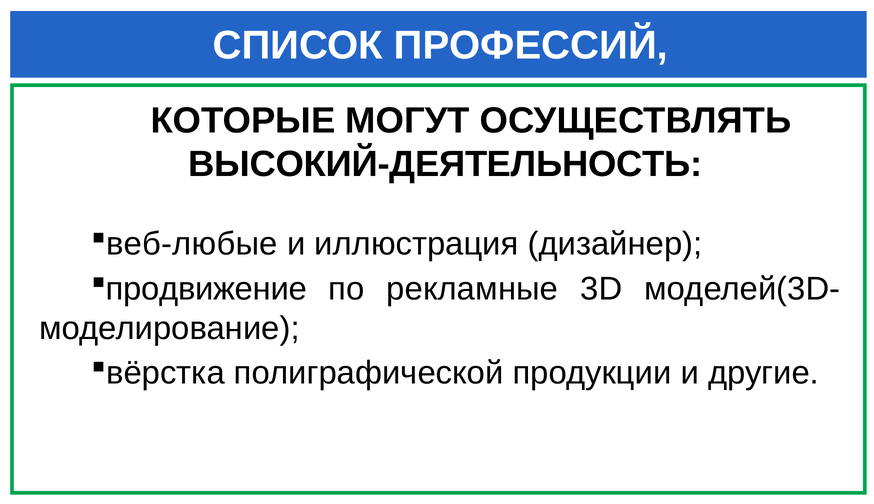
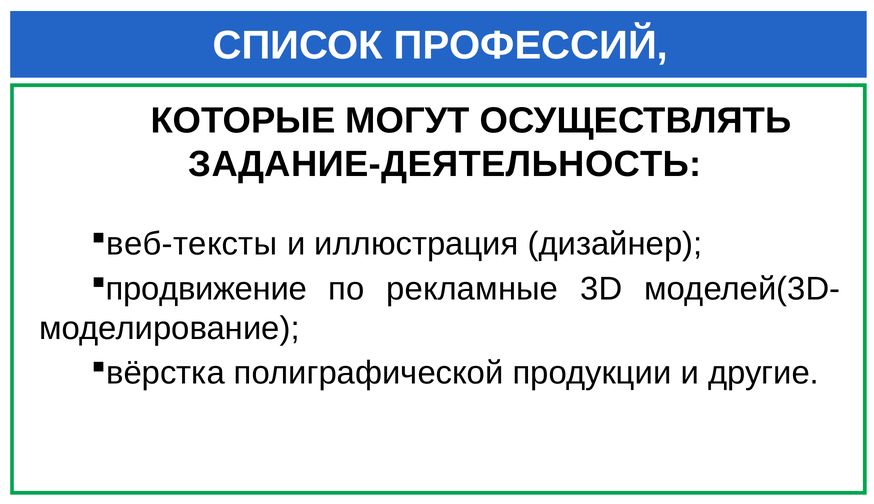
ВЫСОКИЙ-ДЕЯТЕЛЬНОСТЬ: ВЫСОКИЙ-ДЕЯТЕЛЬНОСТЬ -> ЗАДАНИЕ-ДЕЯТЕЛЬНОСТЬ
веб-любые: веб-любые -> веб-тексты
